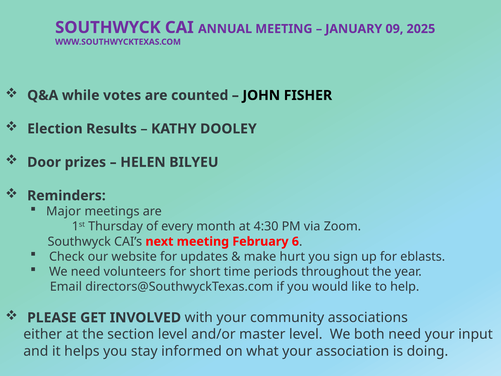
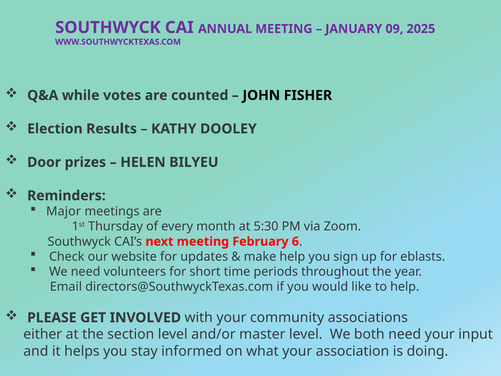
4:30: 4:30 -> 5:30
make hurt: hurt -> help
